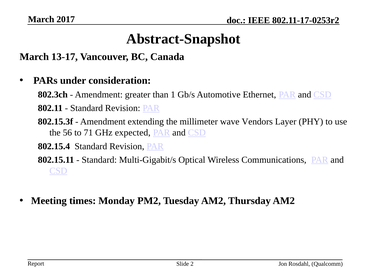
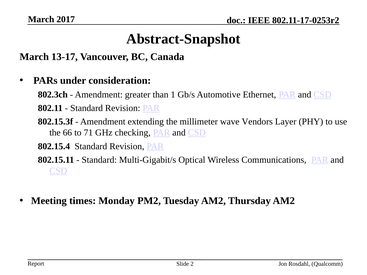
56: 56 -> 66
expected: expected -> checking
